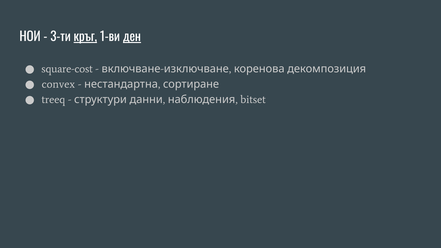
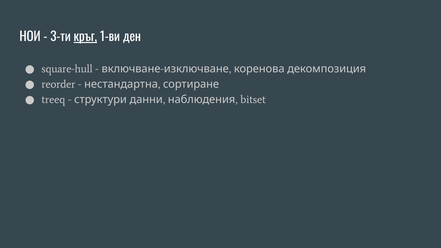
ден underline: present -> none
square-cost: square-cost -> square-hull
convex: convex -> reorder
